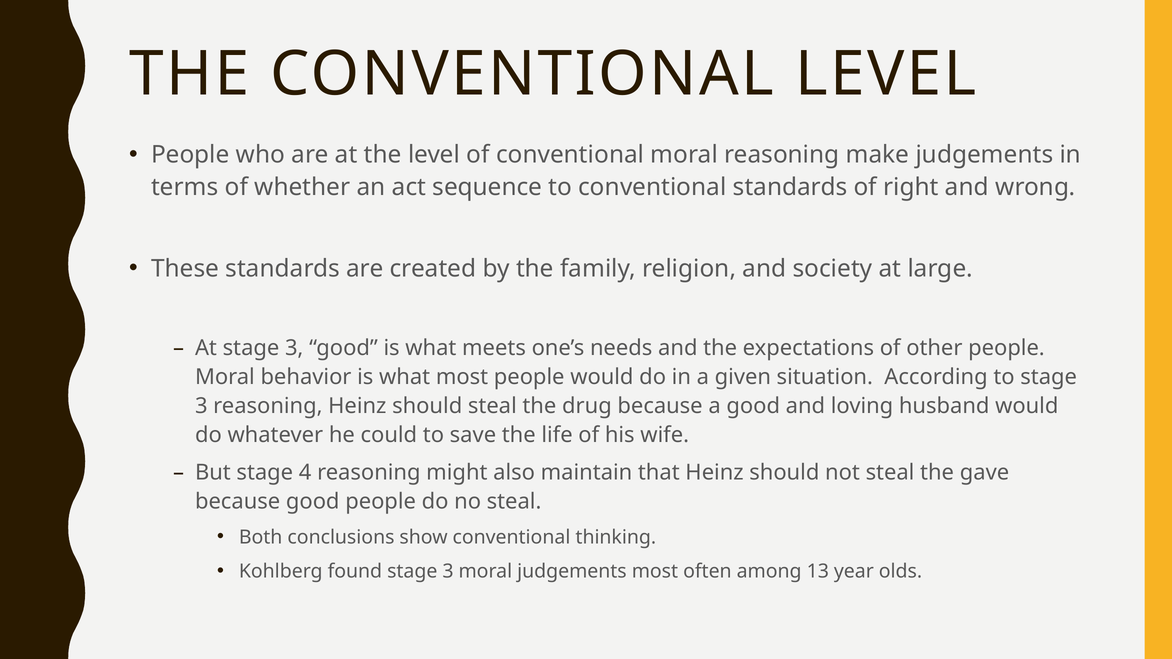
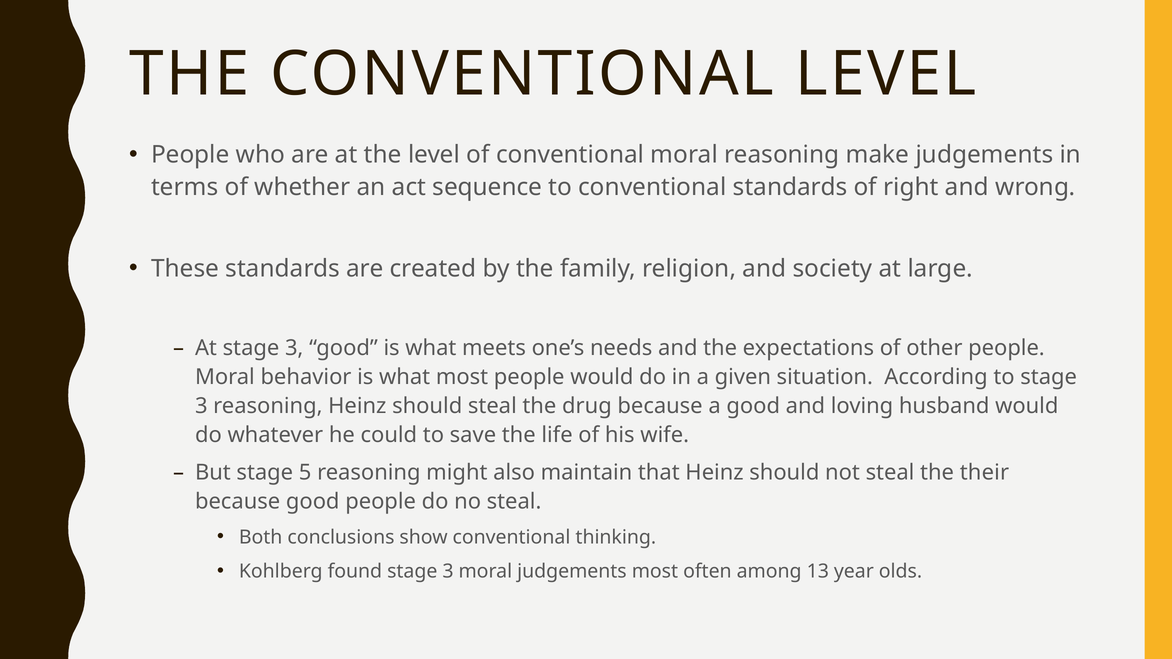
4: 4 -> 5
gave: gave -> their
